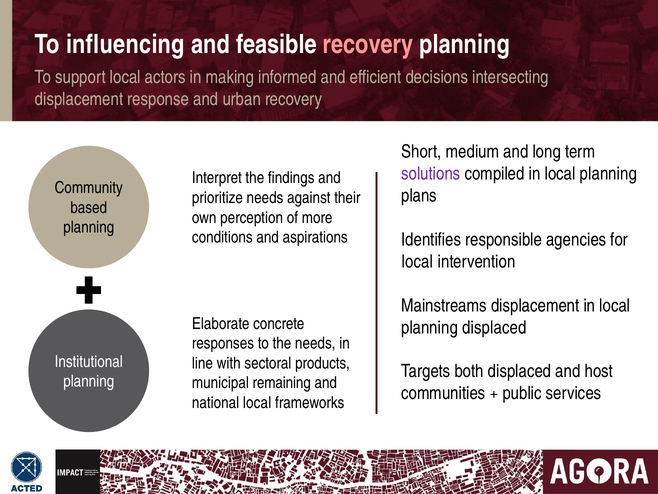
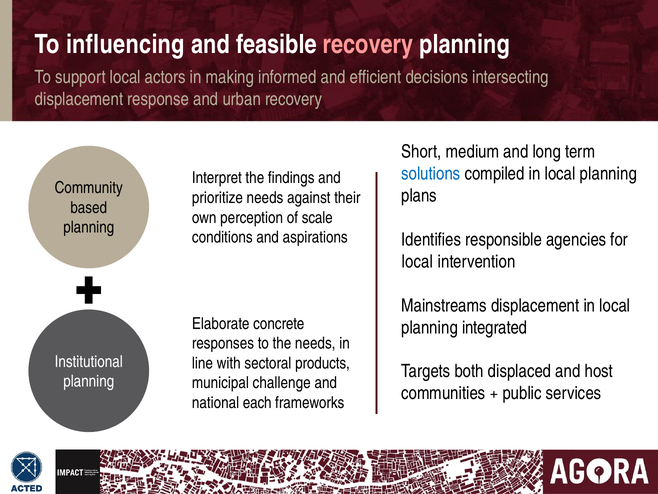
solutions colour: purple -> blue
more: more -> scale
planning displaced: displaced -> integrated
remaining: remaining -> challenge
national local: local -> each
